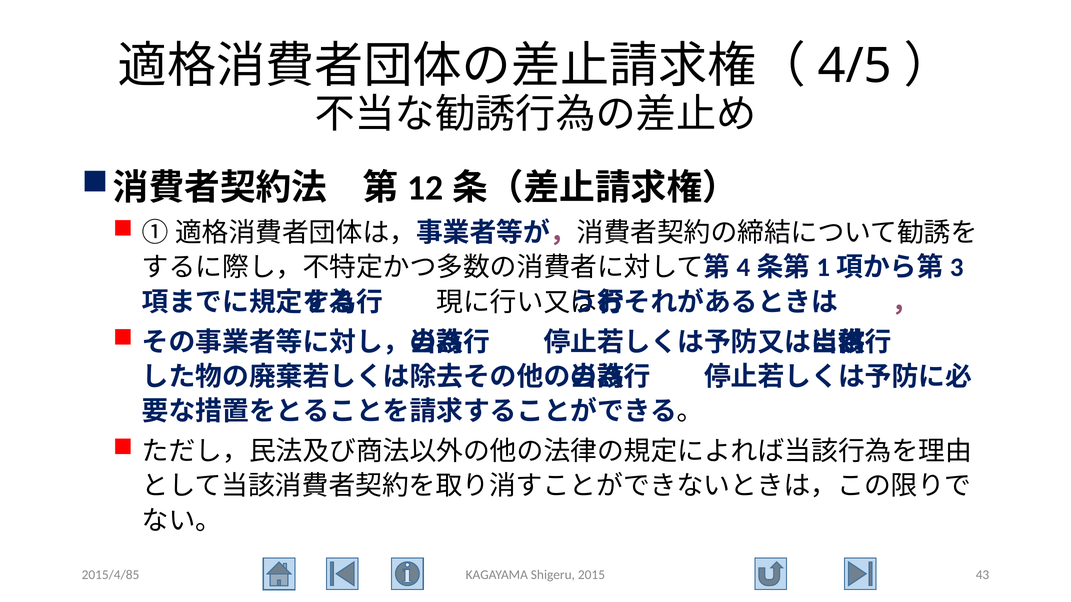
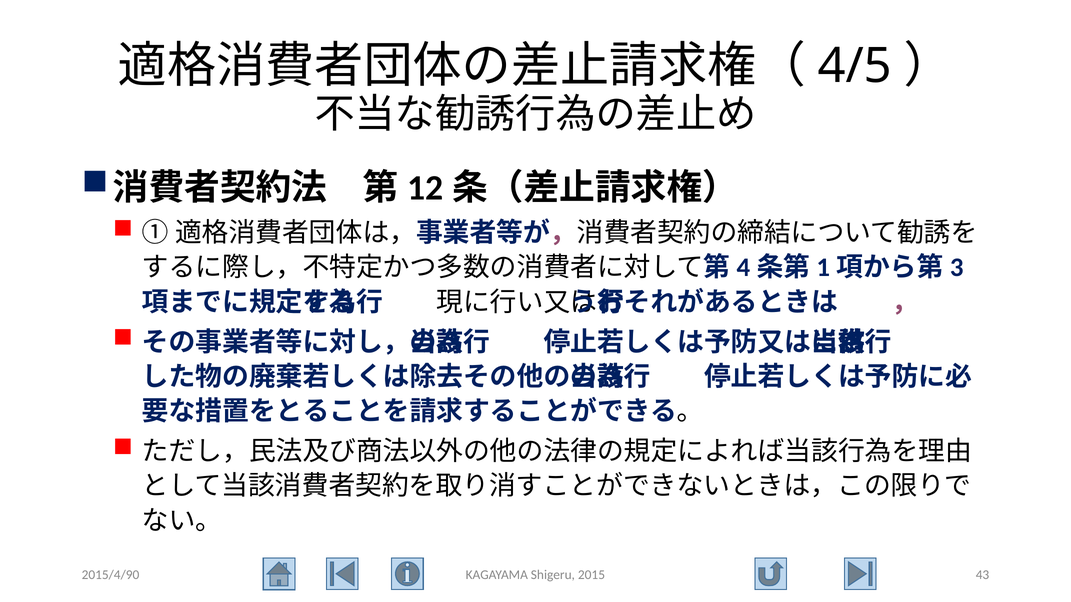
2015/4/85: 2015/4/85 -> 2015/4/90
